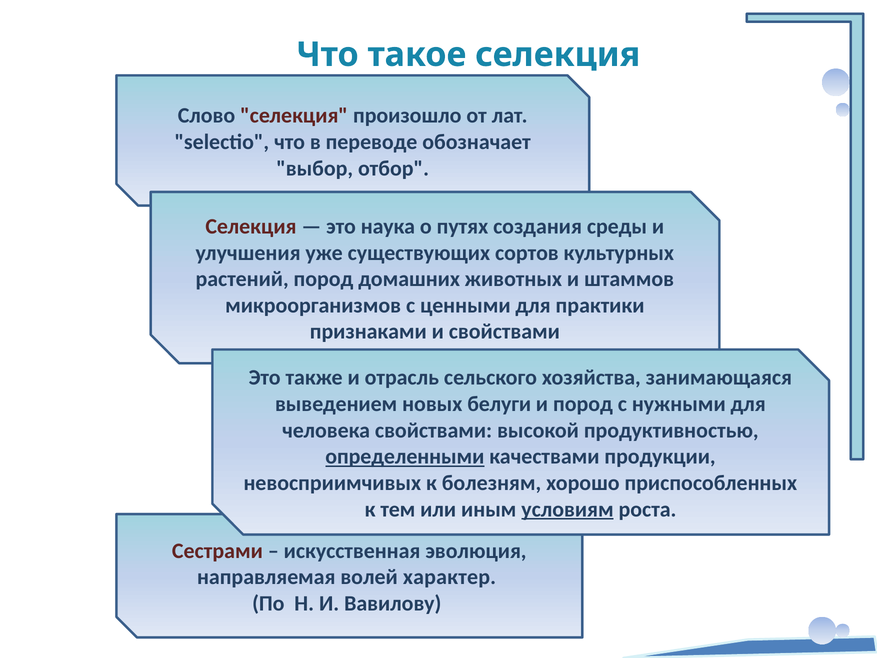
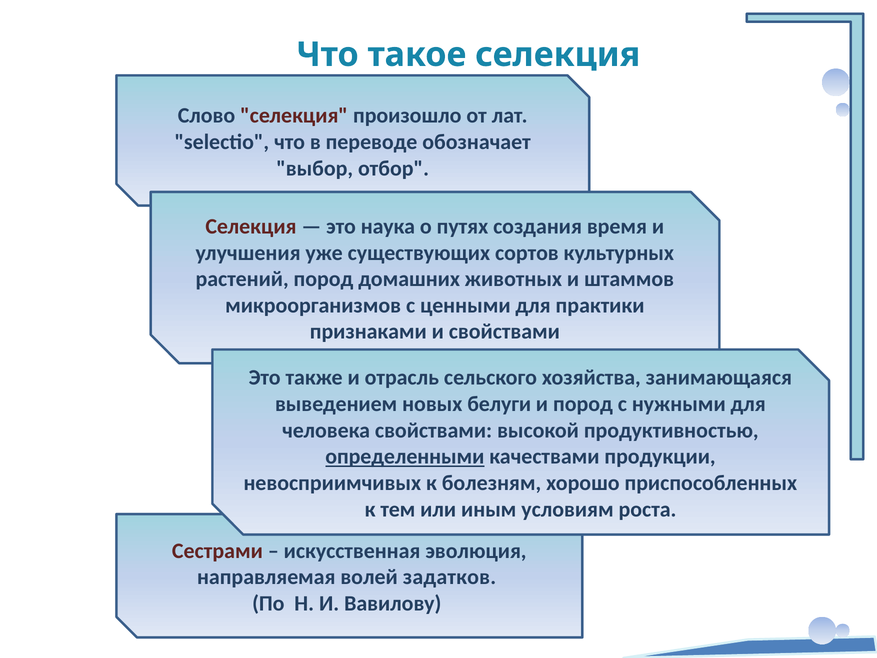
среды: среды -> время
условиям underline: present -> none
характер: характер -> задатков
